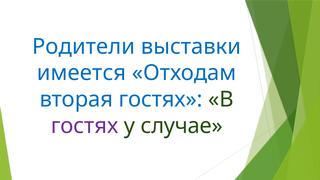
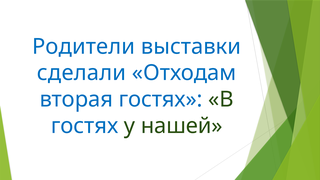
имеется: имеется -> сделали
гостях at (85, 126) colour: purple -> blue
случае: случае -> нашей
